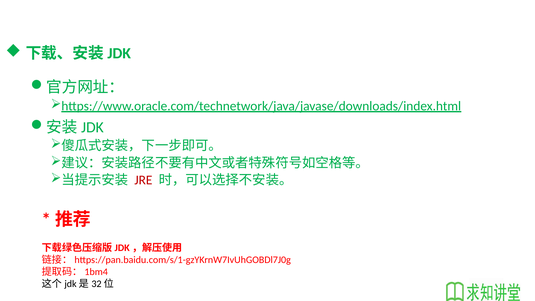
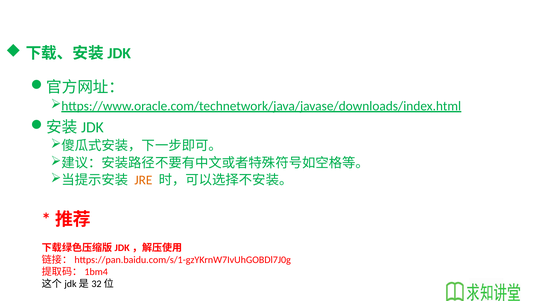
JRE colour: red -> orange
